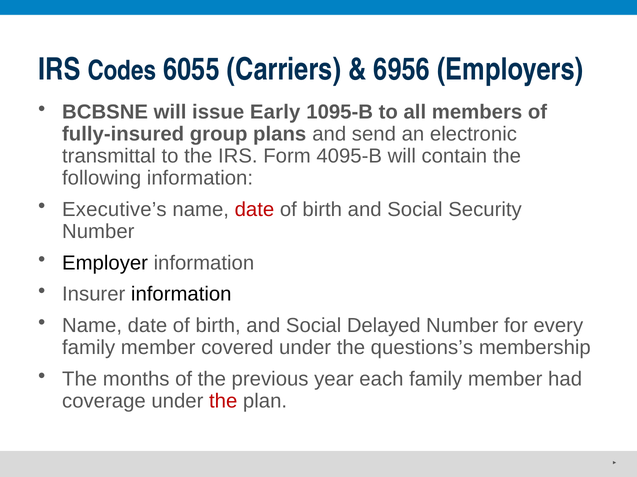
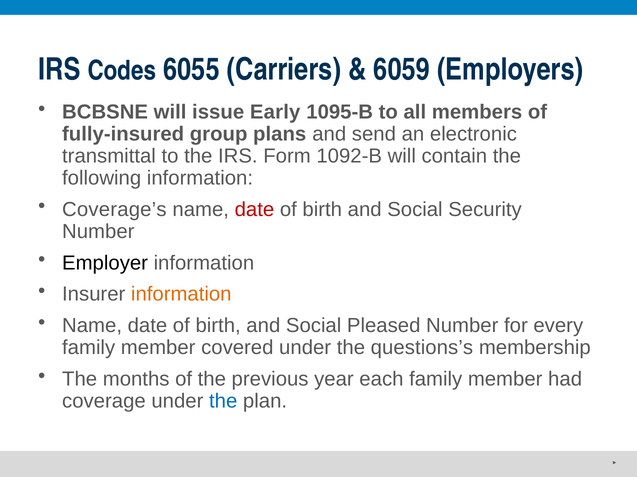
6956: 6956 -> 6059
4095-B: 4095-B -> 1092-B
Executive’s: Executive’s -> Coverage’s
information at (181, 295) colour: black -> orange
Delayed: Delayed -> Pleased
the at (223, 402) colour: red -> blue
